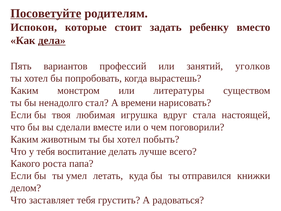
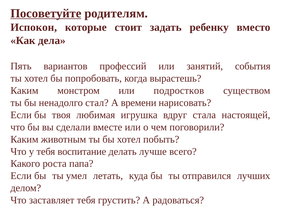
дела underline: present -> none
уголков: уголков -> события
литературы: литературы -> подростков
книжки: книжки -> лучших
